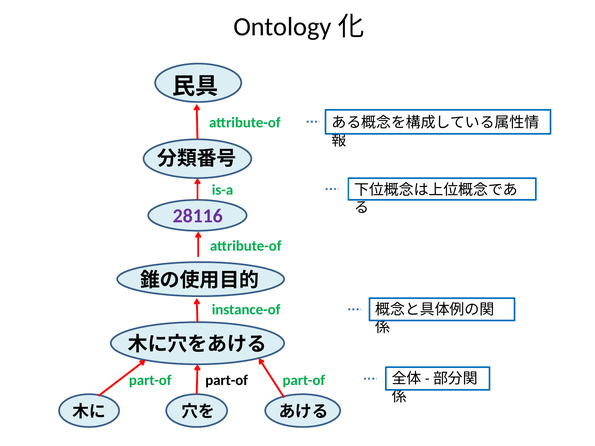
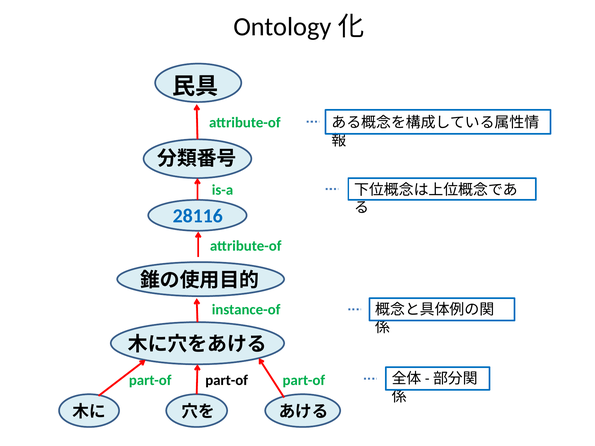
28116 colour: purple -> blue
